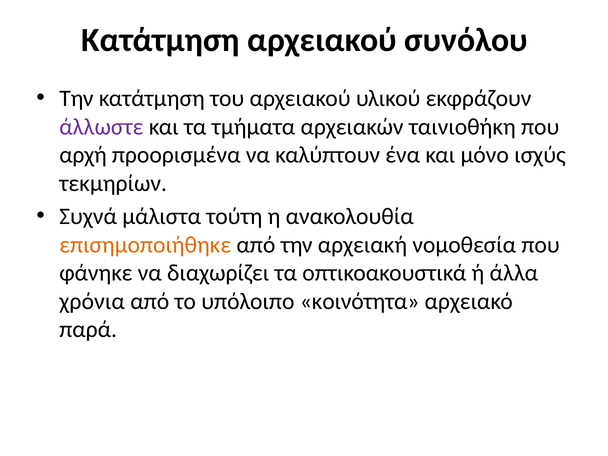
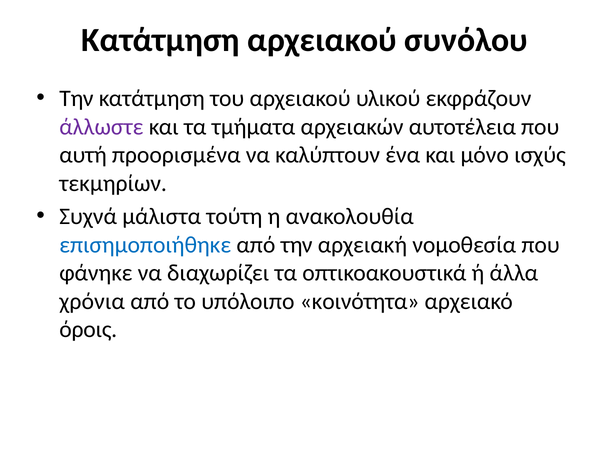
ταινιοθήκη: ταινιοθήκη -> αυτοτέλεια
αρχή: αρχή -> αυτή
επισημοποιήθηκε colour: orange -> blue
παρά: παρά -> όροις
